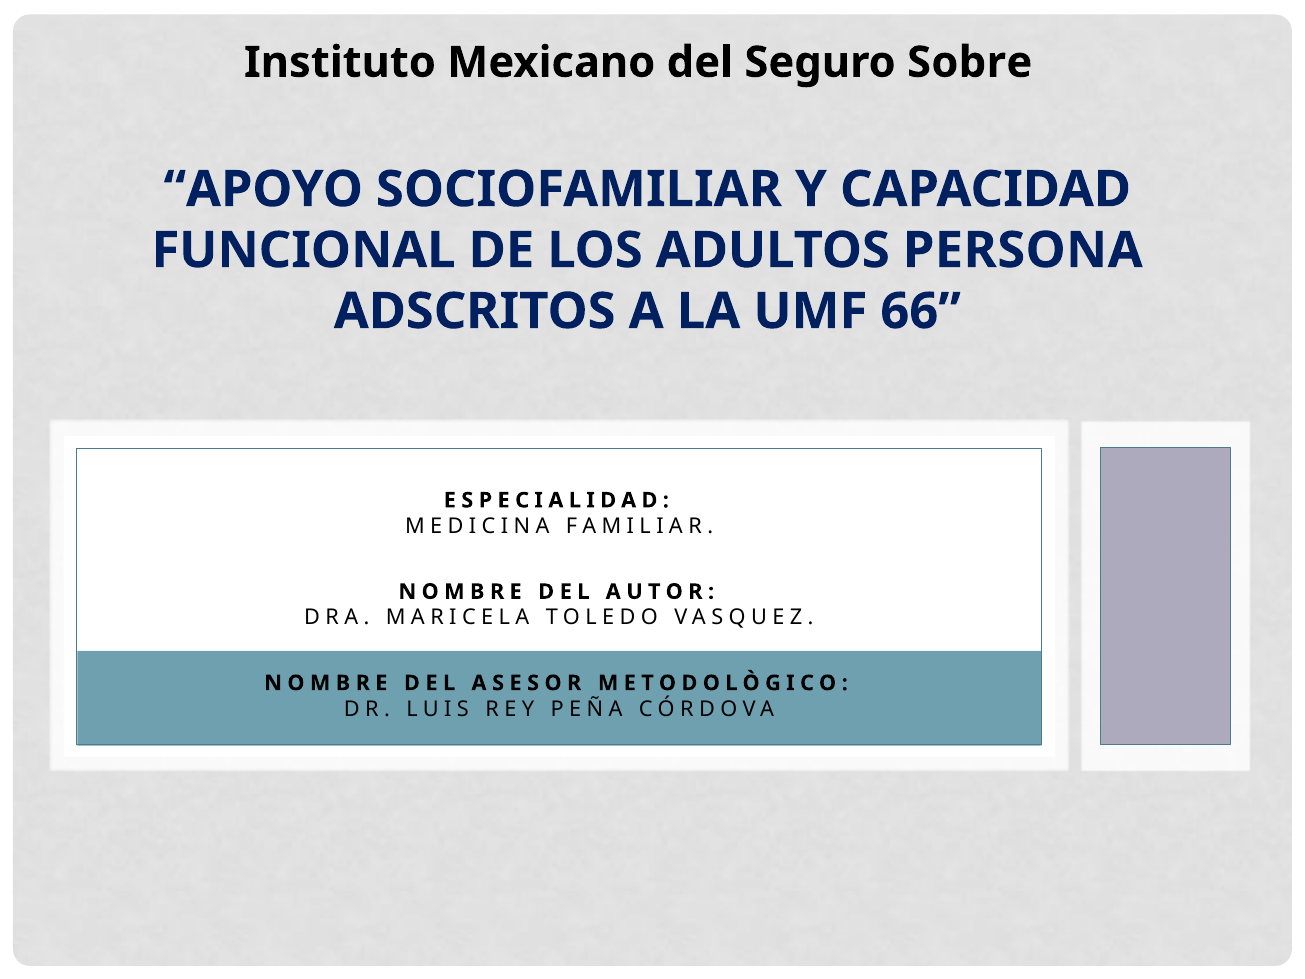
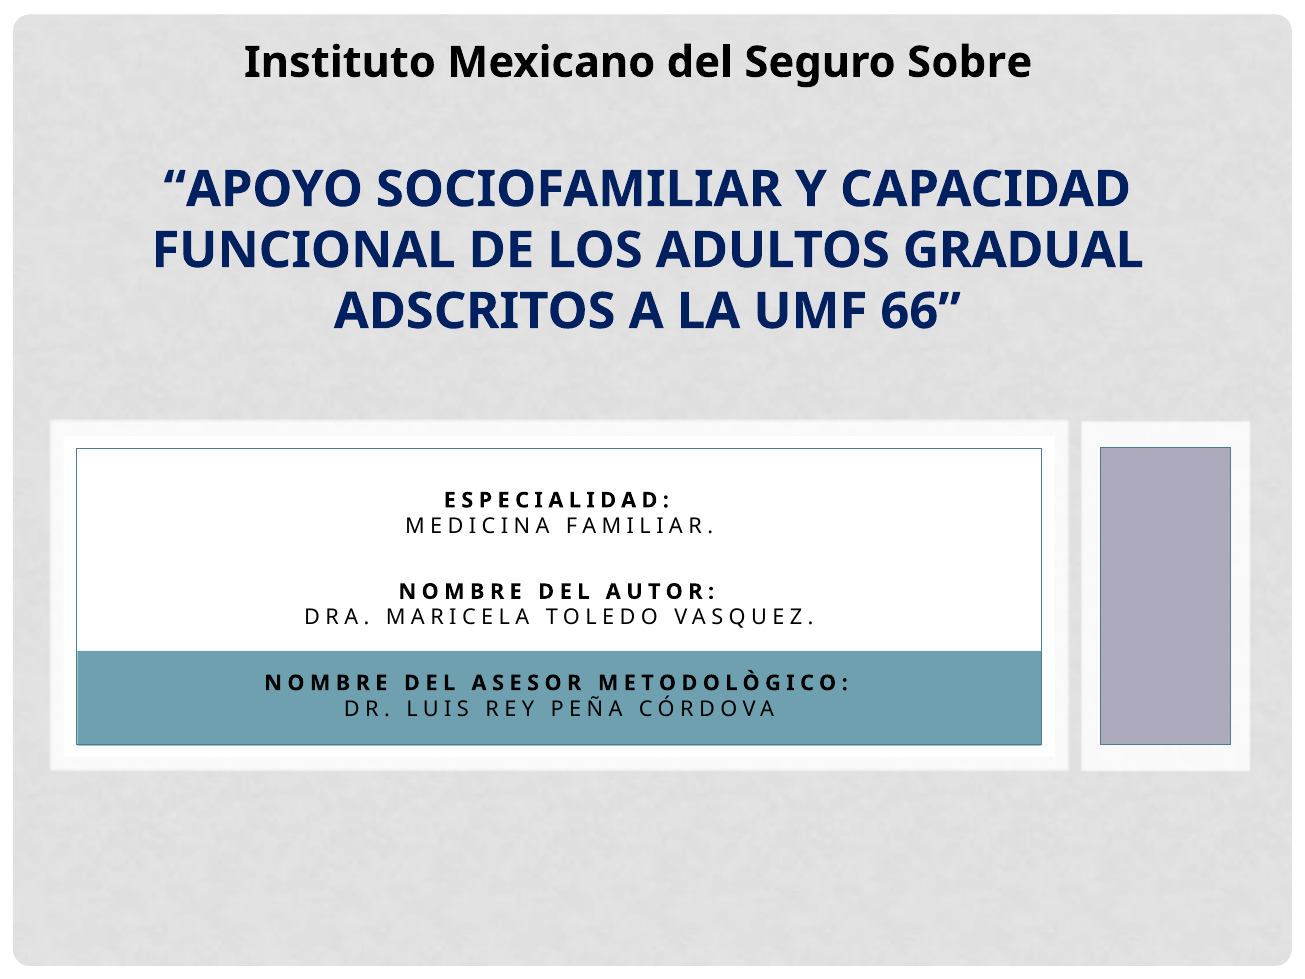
PERSONA: PERSONA -> GRADUAL
